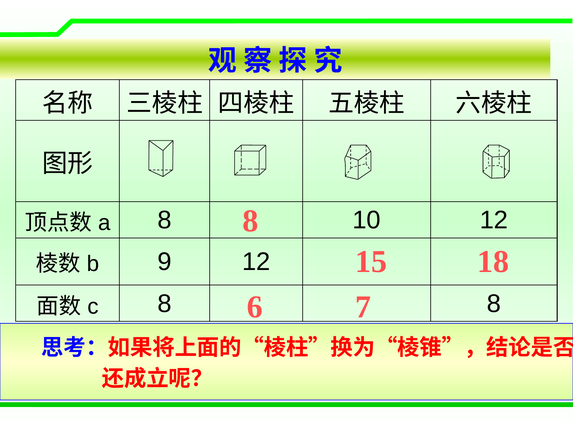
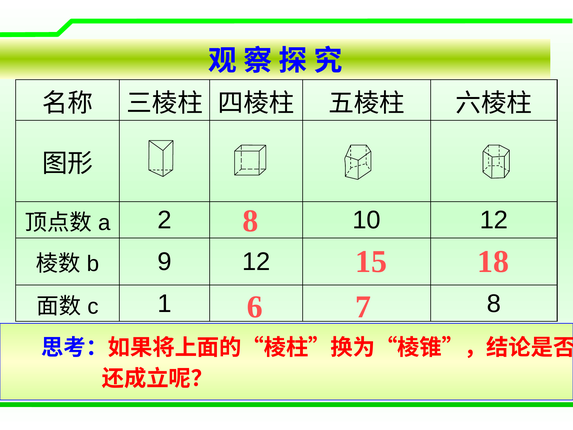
8 at (165, 220): 8 -> 2
8 at (165, 303): 8 -> 1
